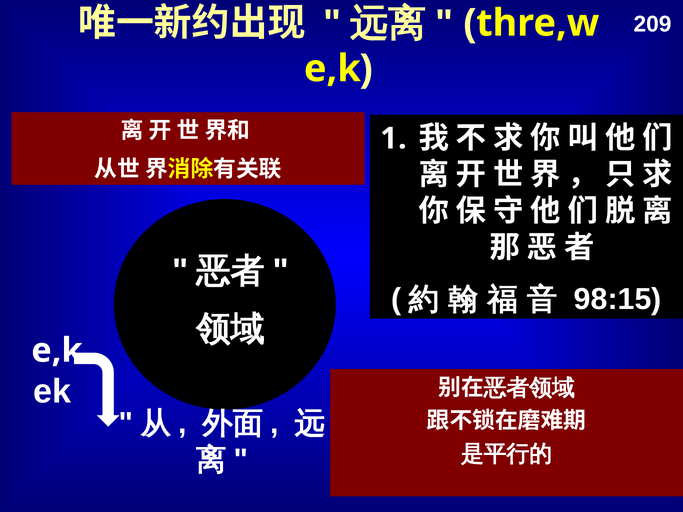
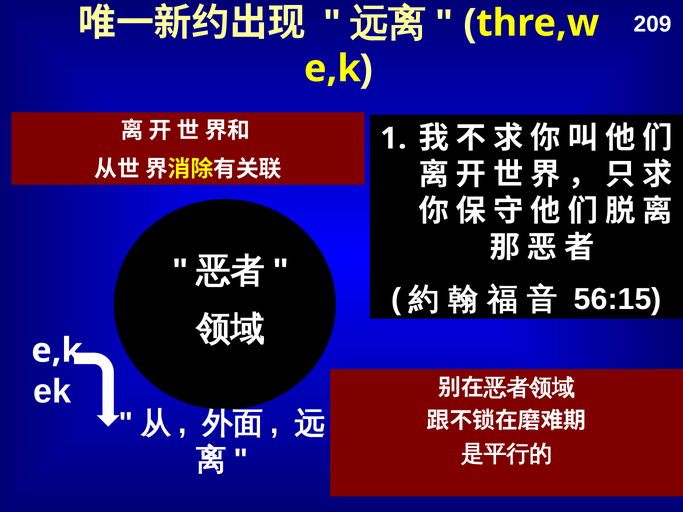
98:15: 98:15 -> 56:15
